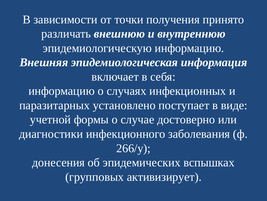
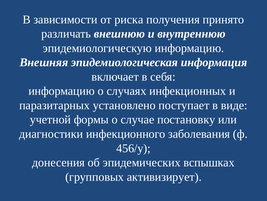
точки: точки -> риска
достоверно: достоверно -> постановку
266/у: 266/у -> 456/у
